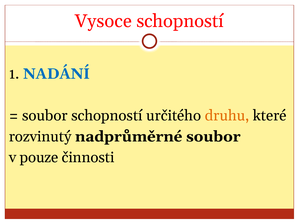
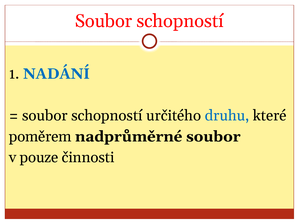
Vysoce at (103, 21): Vysoce -> Soubor
druhu colour: orange -> blue
rozvinutý: rozvinutý -> poměrem
